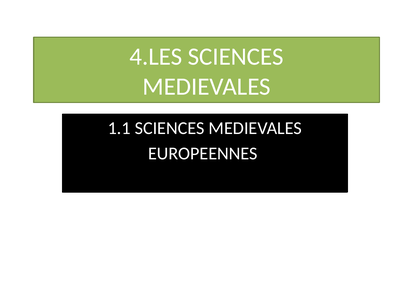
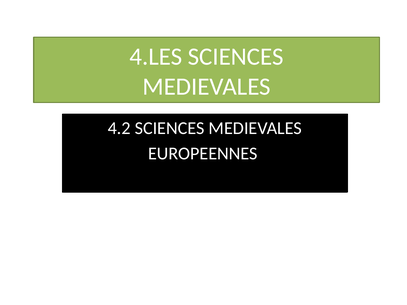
1.1: 1.1 -> 4.2
